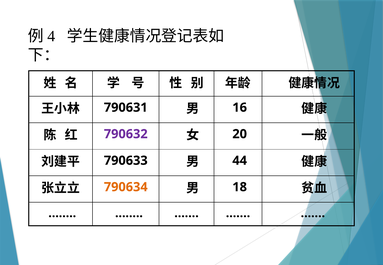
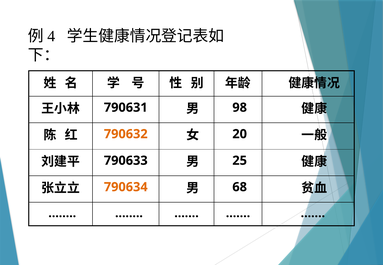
16: 16 -> 98
790632 colour: purple -> orange
44: 44 -> 25
18: 18 -> 68
